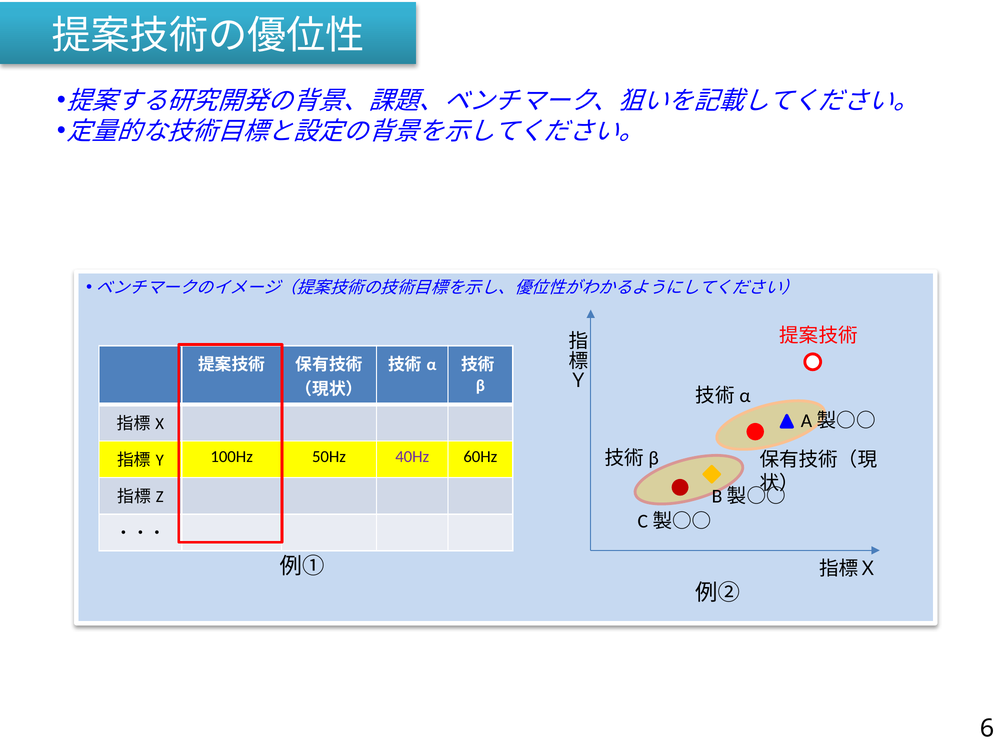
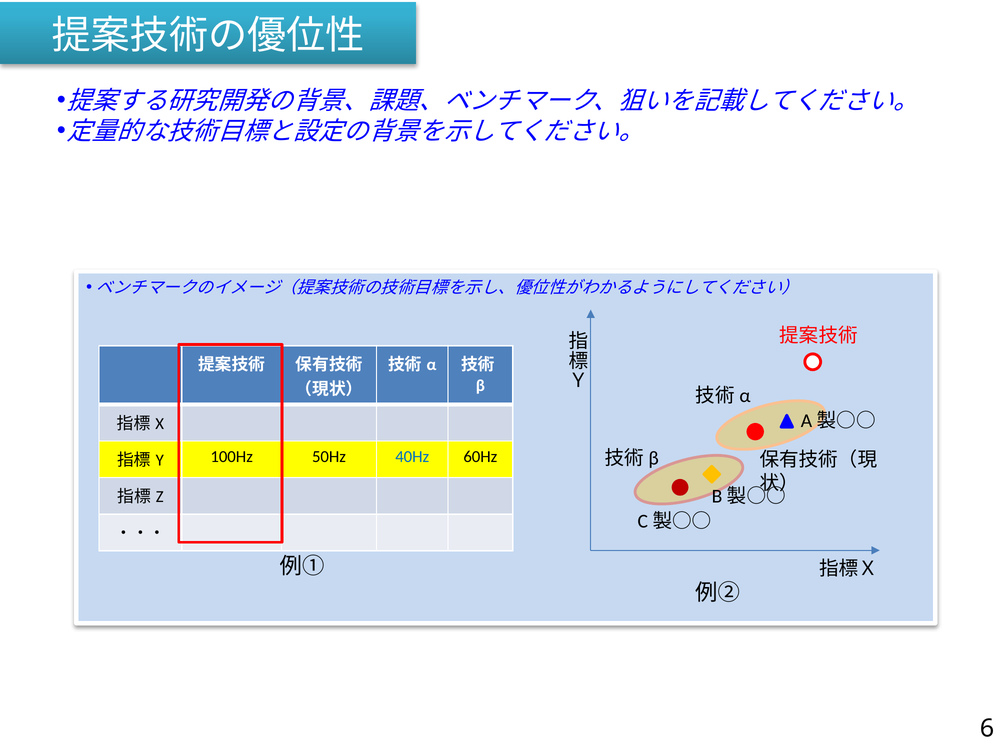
40Hz colour: purple -> blue
